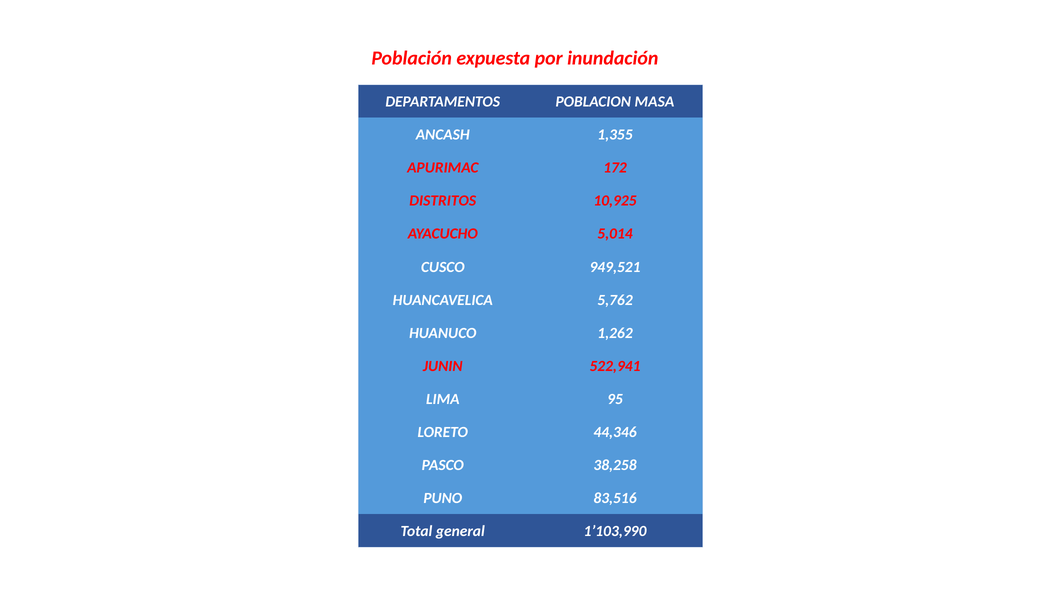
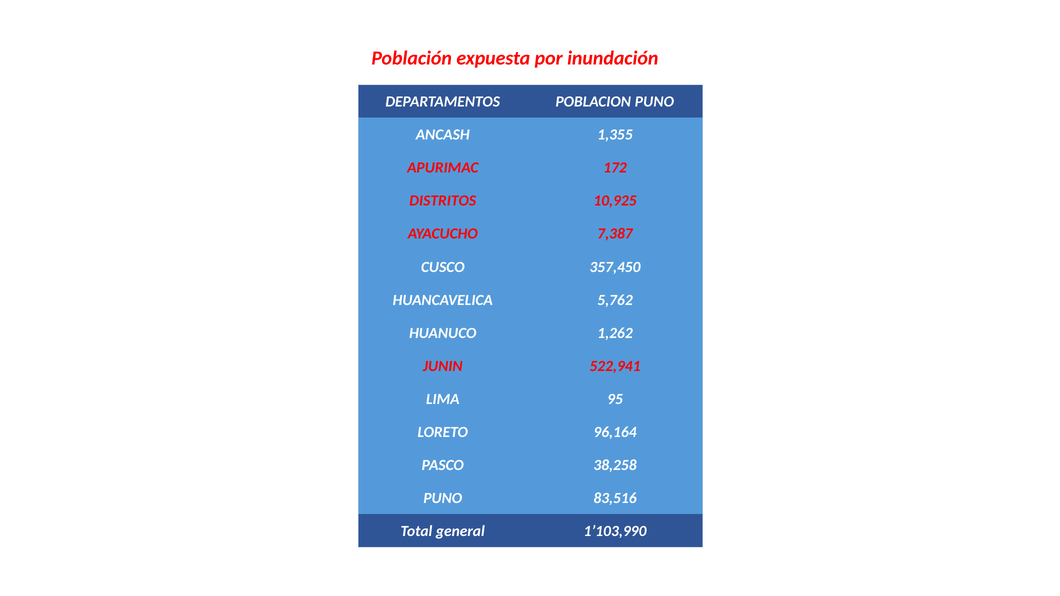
POBLACION MASA: MASA -> PUNO
5,014: 5,014 -> 7,387
949,521: 949,521 -> 357,450
44,346: 44,346 -> 96,164
